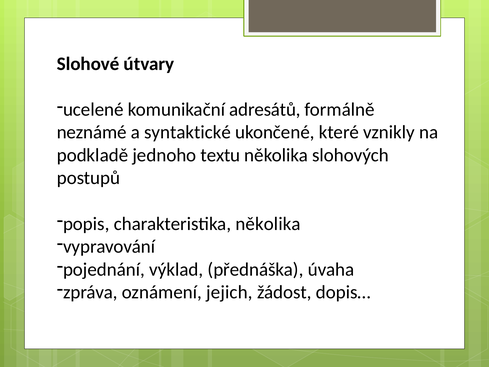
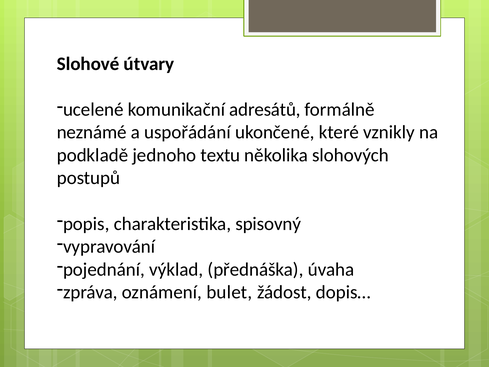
syntaktické: syntaktické -> uspořádání
charakteristika několika: několika -> spisovný
jejich: jejich -> bulet
